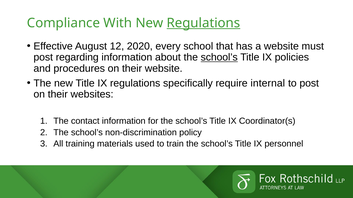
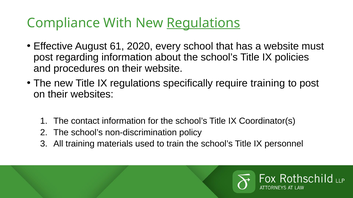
12: 12 -> 61
school’s at (219, 57) underline: present -> none
require internal: internal -> training
